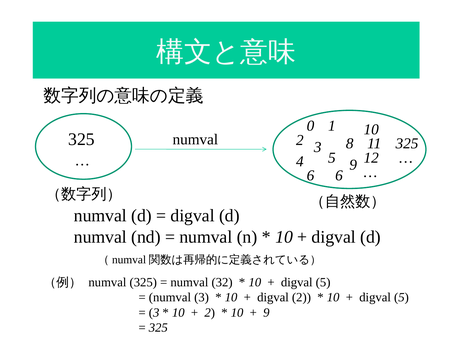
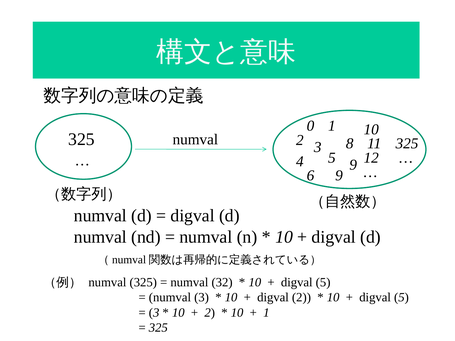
6 6: 6 -> 9
9 at (266, 313): 9 -> 1
